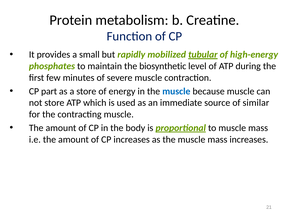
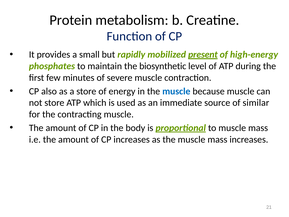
tubular: tubular -> present
part: part -> also
